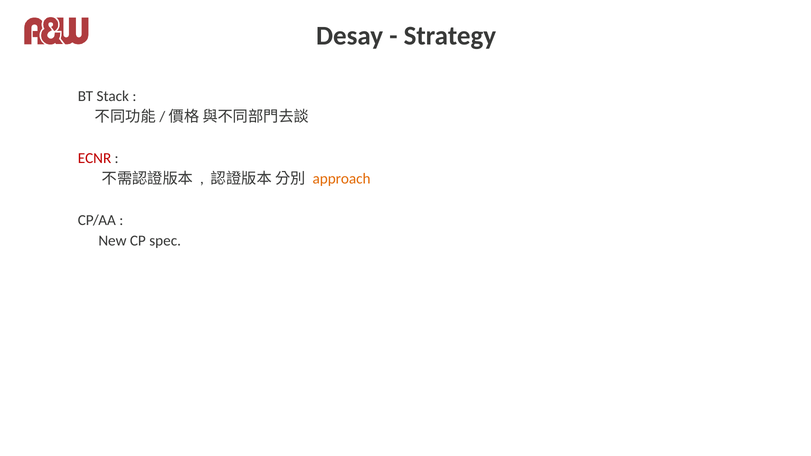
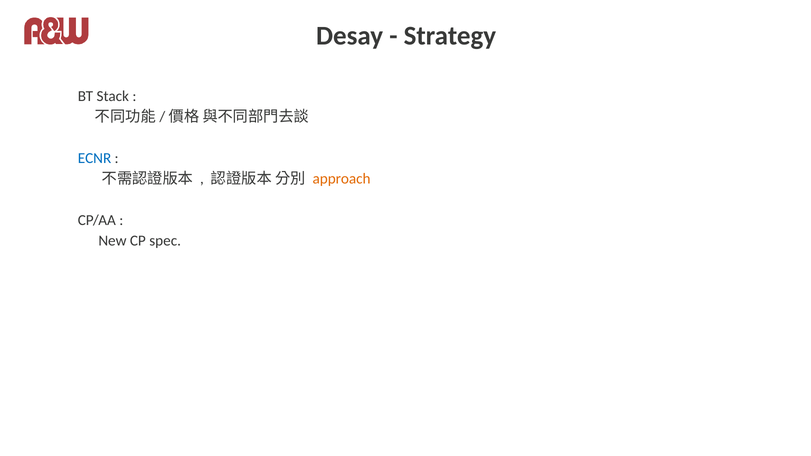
ECNR colour: red -> blue
